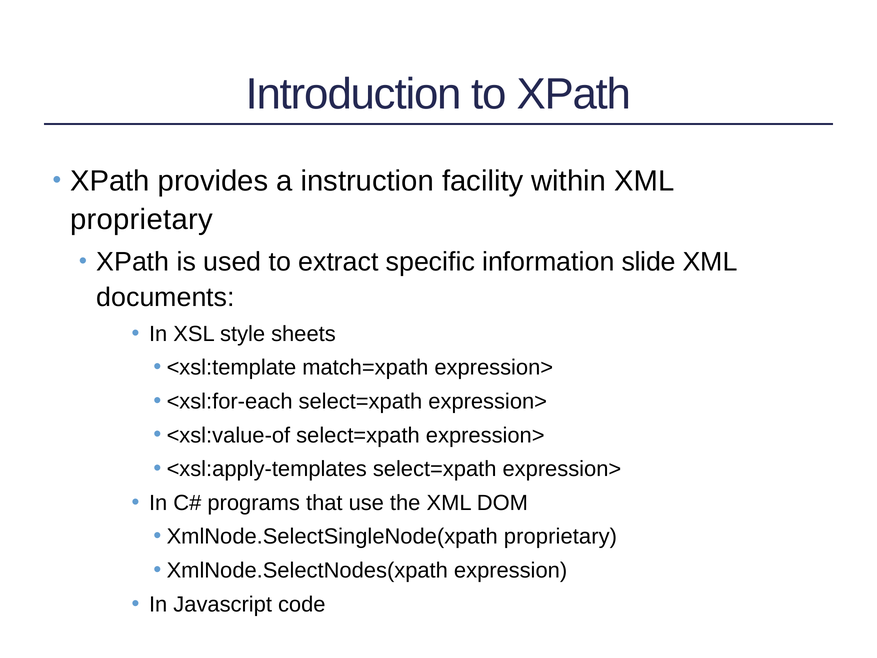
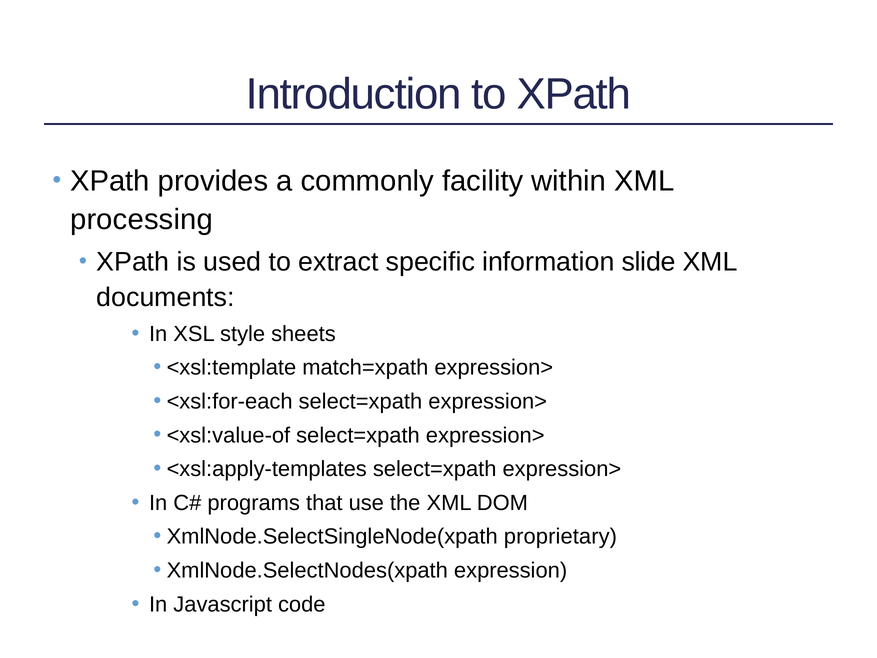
instruction: instruction -> commonly
proprietary at (141, 220): proprietary -> processing
